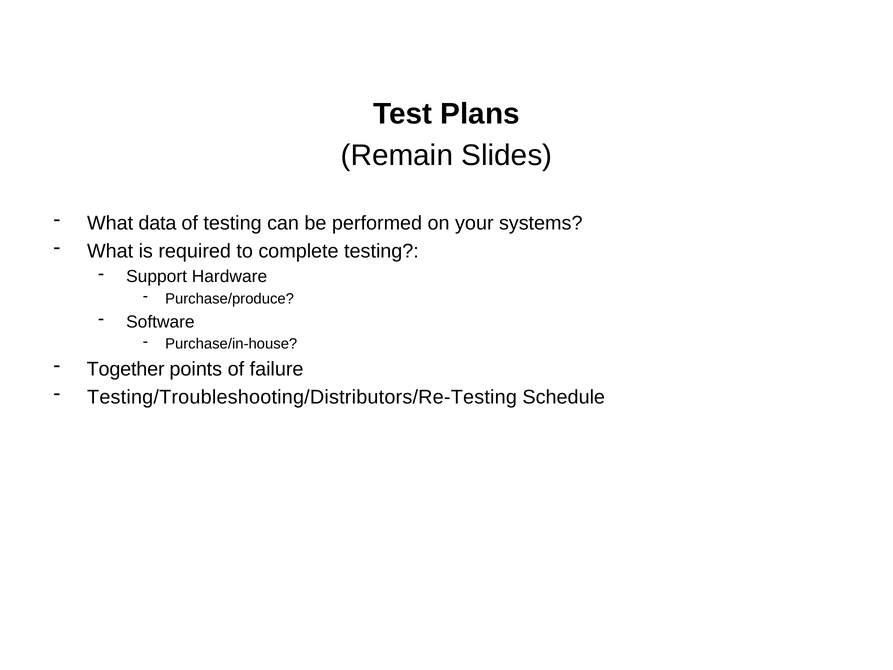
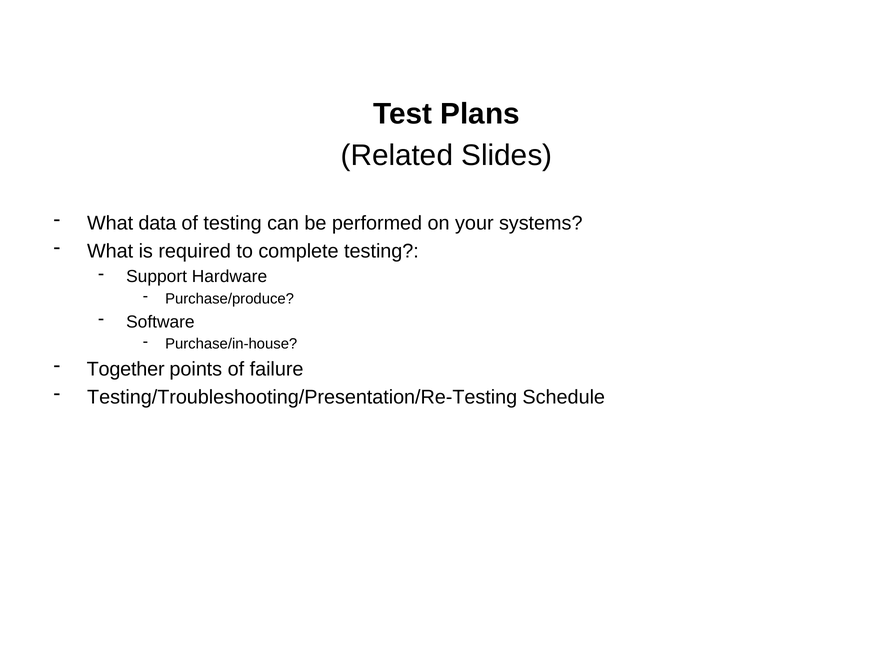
Remain: Remain -> Related
Testing/Troubleshooting/Distributors/Re-Testing: Testing/Troubleshooting/Distributors/Re-Testing -> Testing/Troubleshooting/Presentation/Re-Testing
